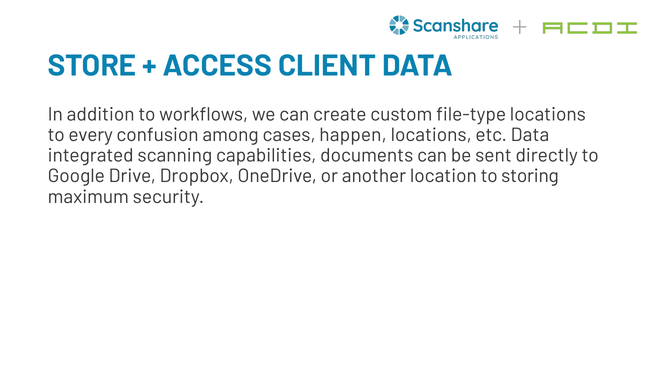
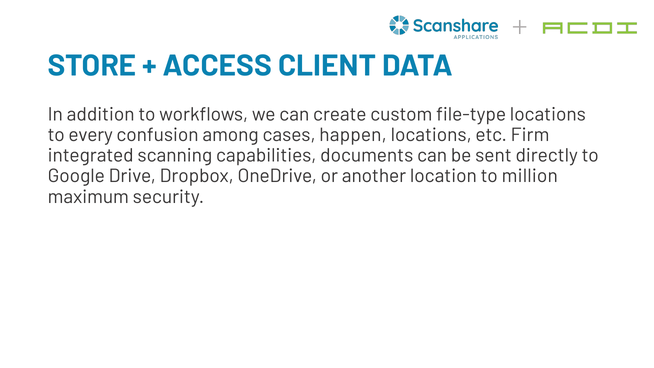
etc Data: Data -> Firm
storing: storing -> million
